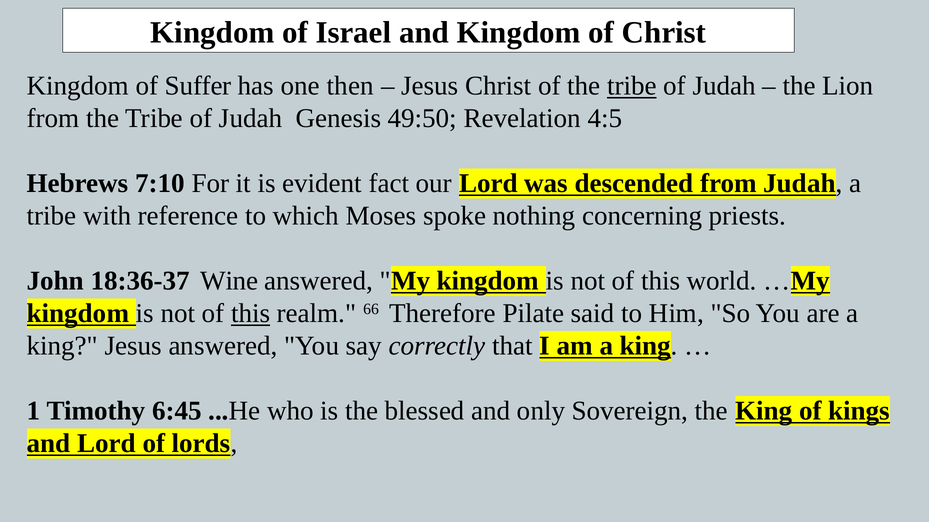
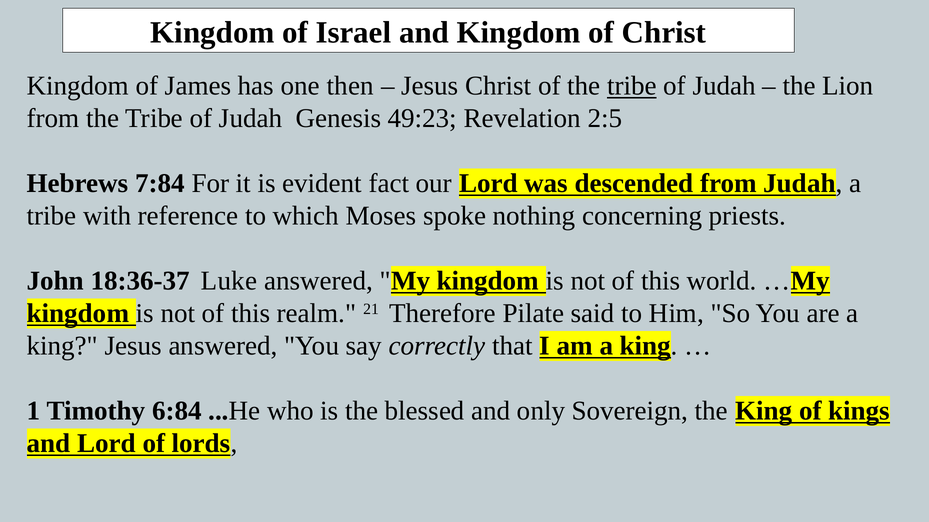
Suffer: Suffer -> James
49:50: 49:50 -> 49:23
4:5: 4:5 -> 2:5
7:10: 7:10 -> 7:84
Wine: Wine -> Luke
this at (251, 314) underline: present -> none
66: 66 -> 21
6:45: 6:45 -> 6:84
